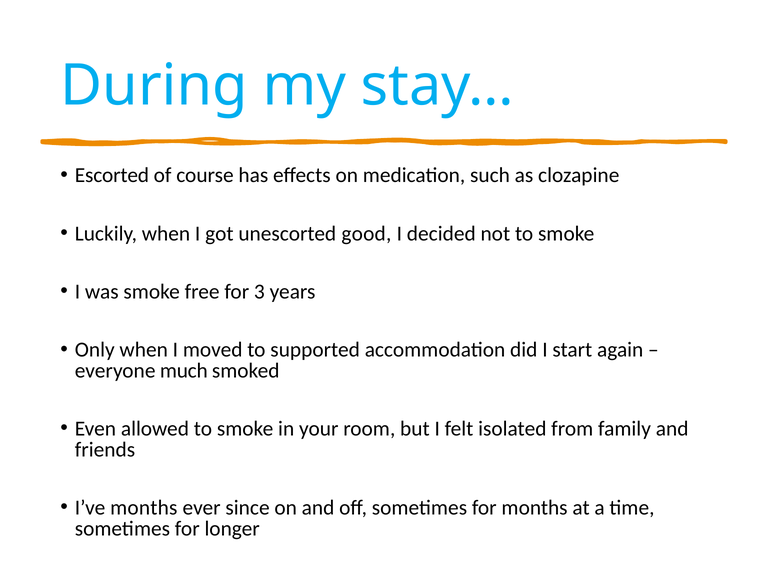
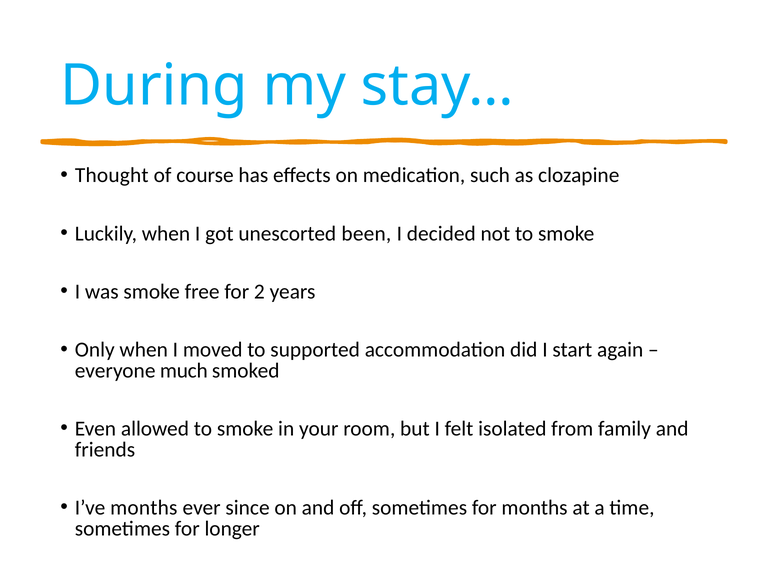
Escorted: Escorted -> Thought
good: good -> been
3: 3 -> 2
